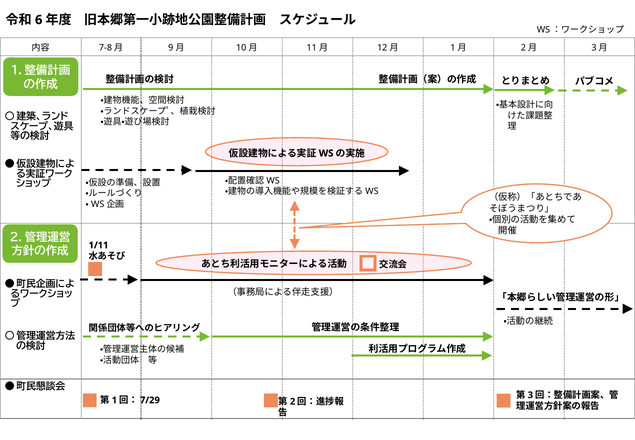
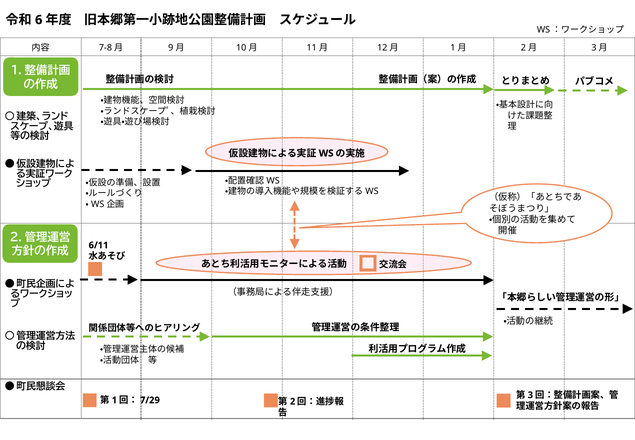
1/11: 1/11 -> 6/11
